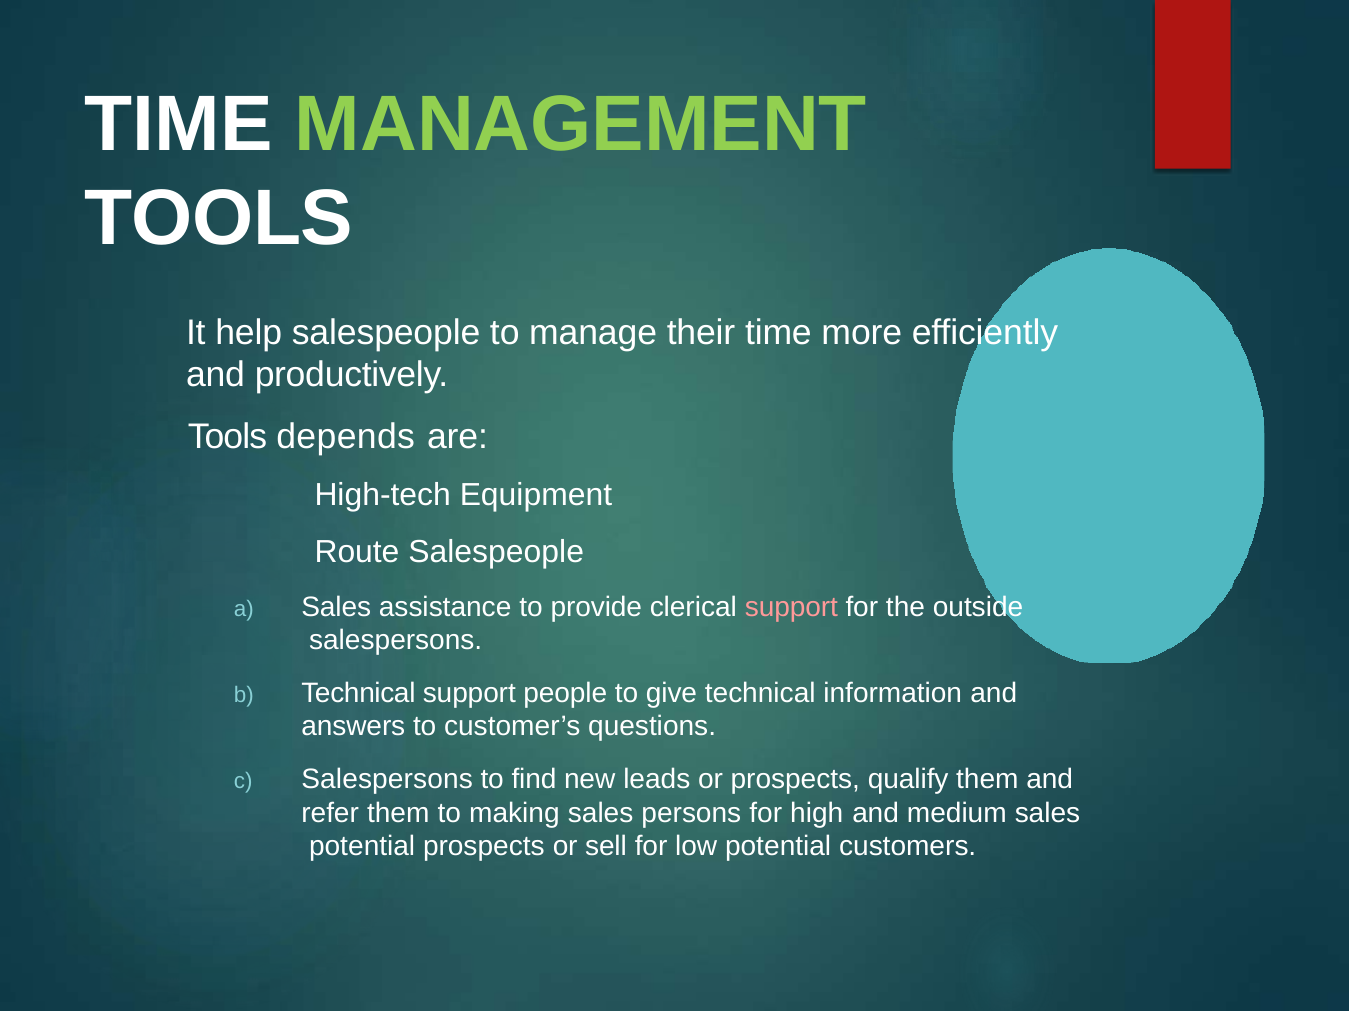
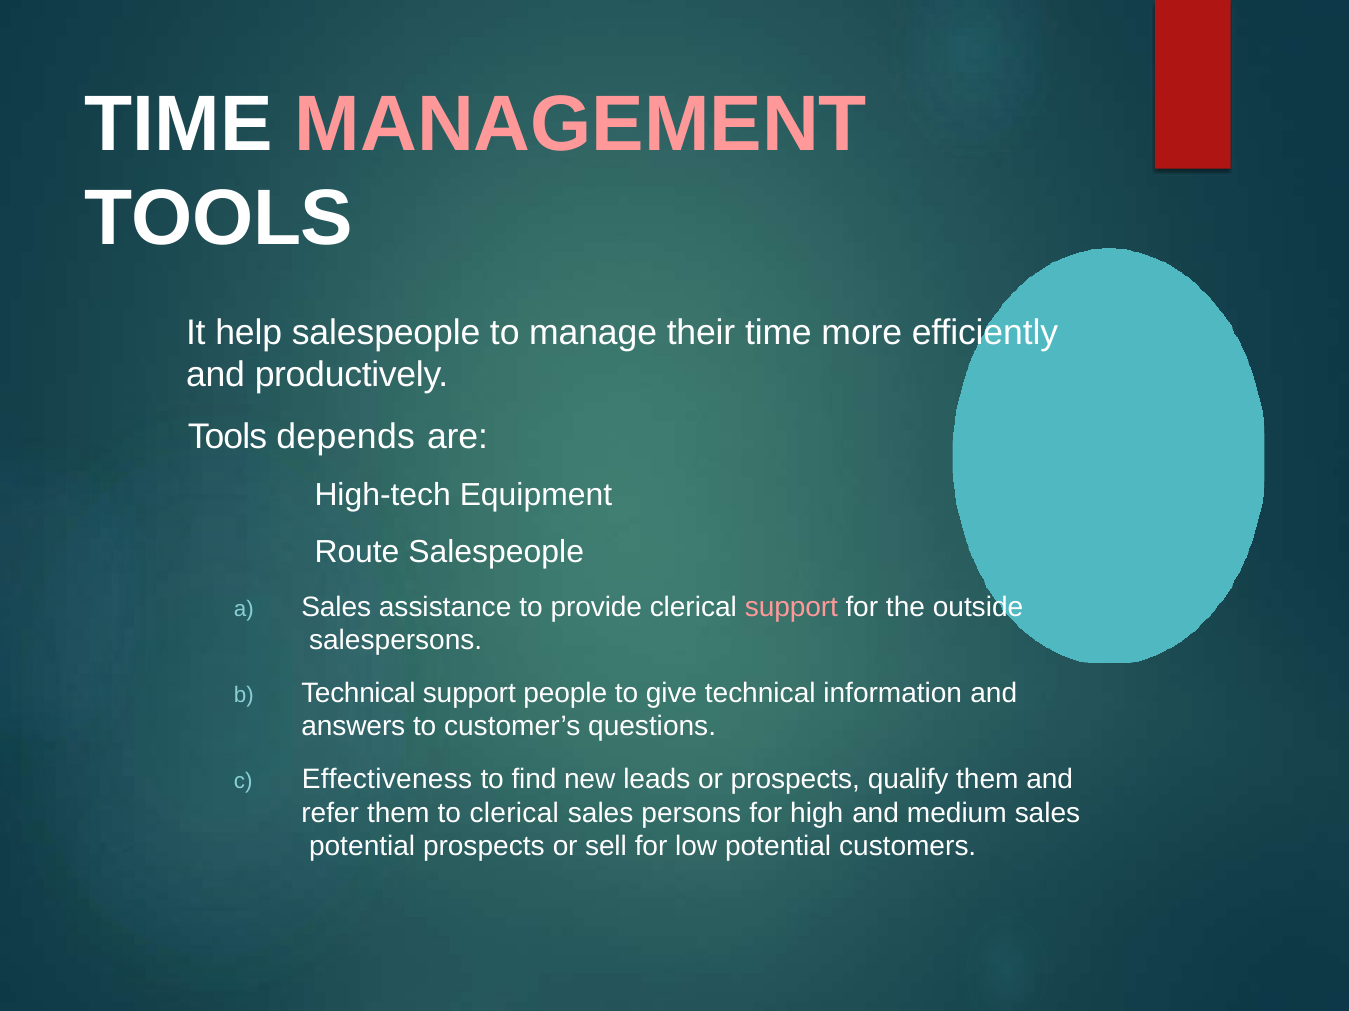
MANAGEMENT colour: light green -> pink
Salespersons at (387, 780): Salespersons -> Effectiveness
to making: making -> clerical
